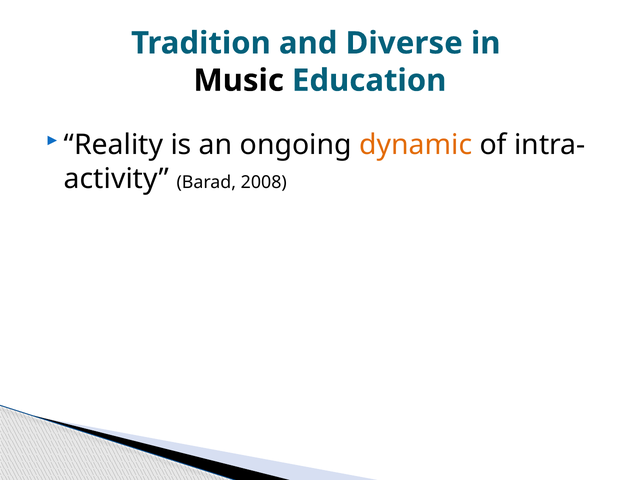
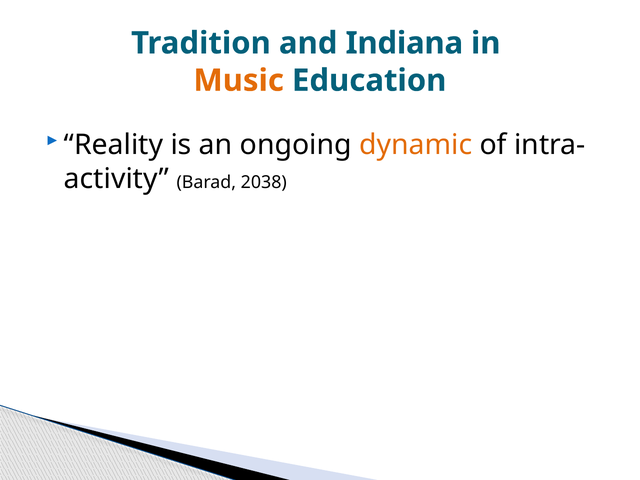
Diverse: Diverse -> Indiana
Music colour: black -> orange
2008: 2008 -> 2038
